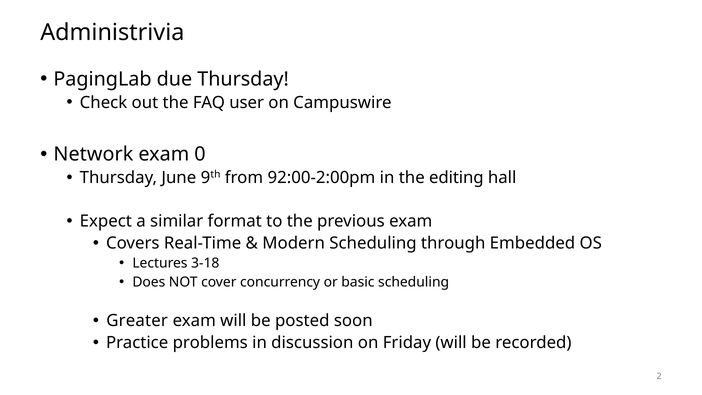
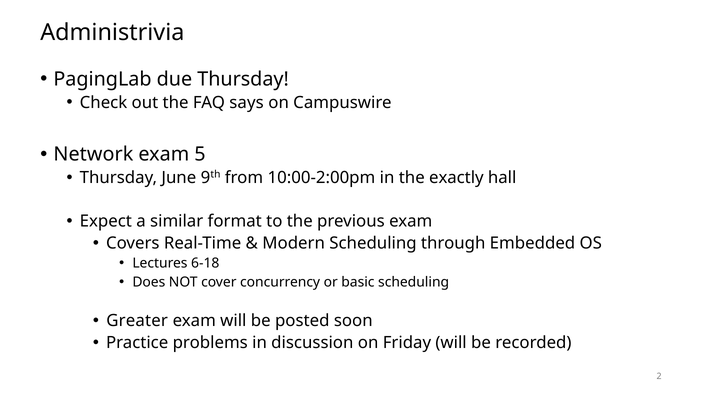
user: user -> says
0: 0 -> 5
92:00-2:00pm: 92:00-2:00pm -> 10:00-2:00pm
editing: editing -> exactly
3-18: 3-18 -> 6-18
